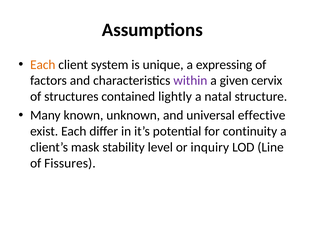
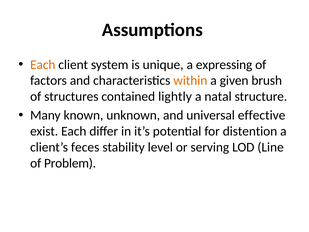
within colour: purple -> orange
cervix: cervix -> brush
continuity: continuity -> distention
mask: mask -> feces
inquiry: inquiry -> serving
Fissures: Fissures -> Problem
